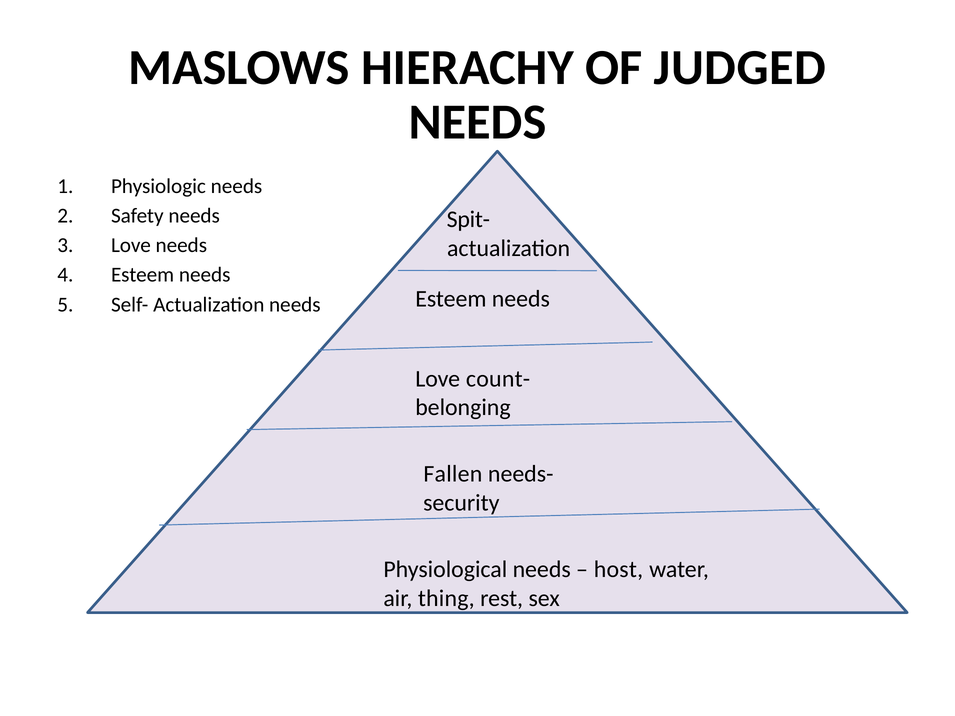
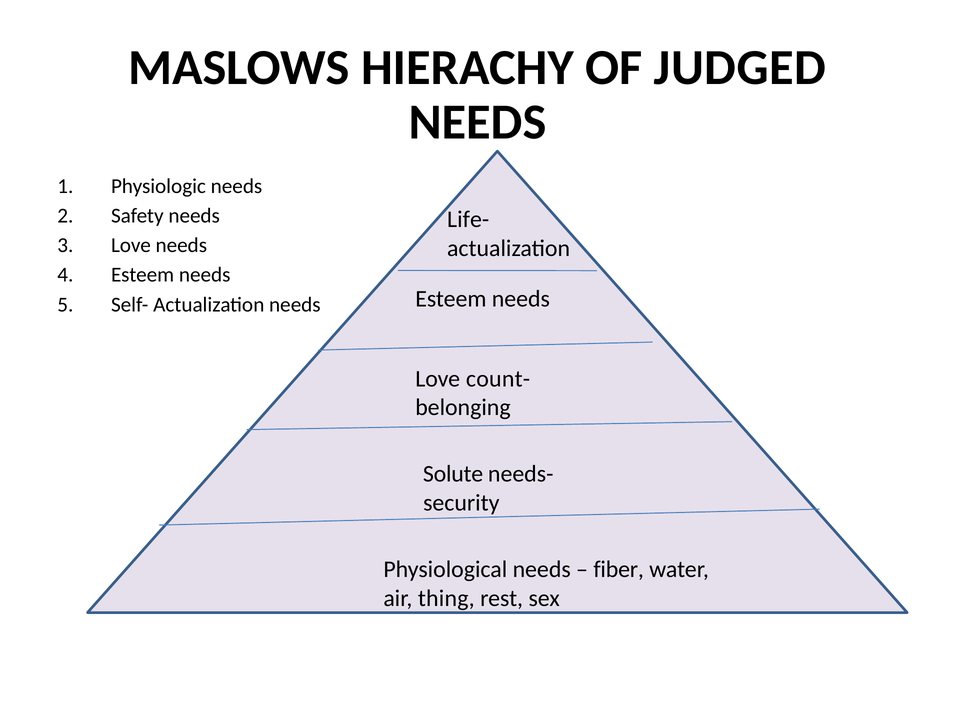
Spit-: Spit- -> Life-
Fallen: Fallen -> Solute
host: host -> fiber
